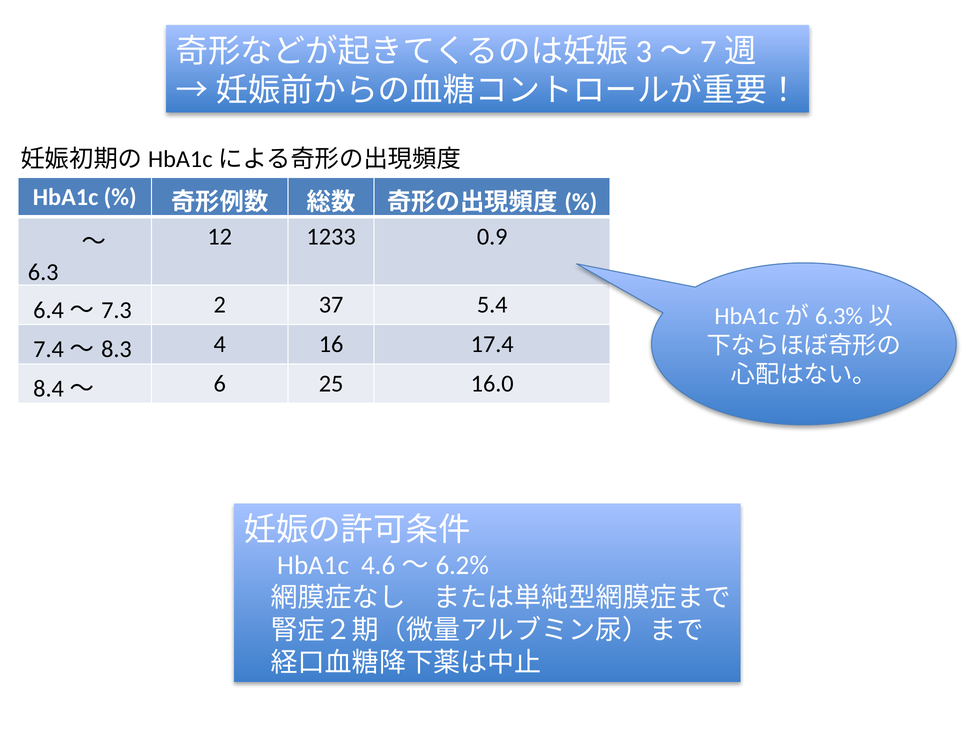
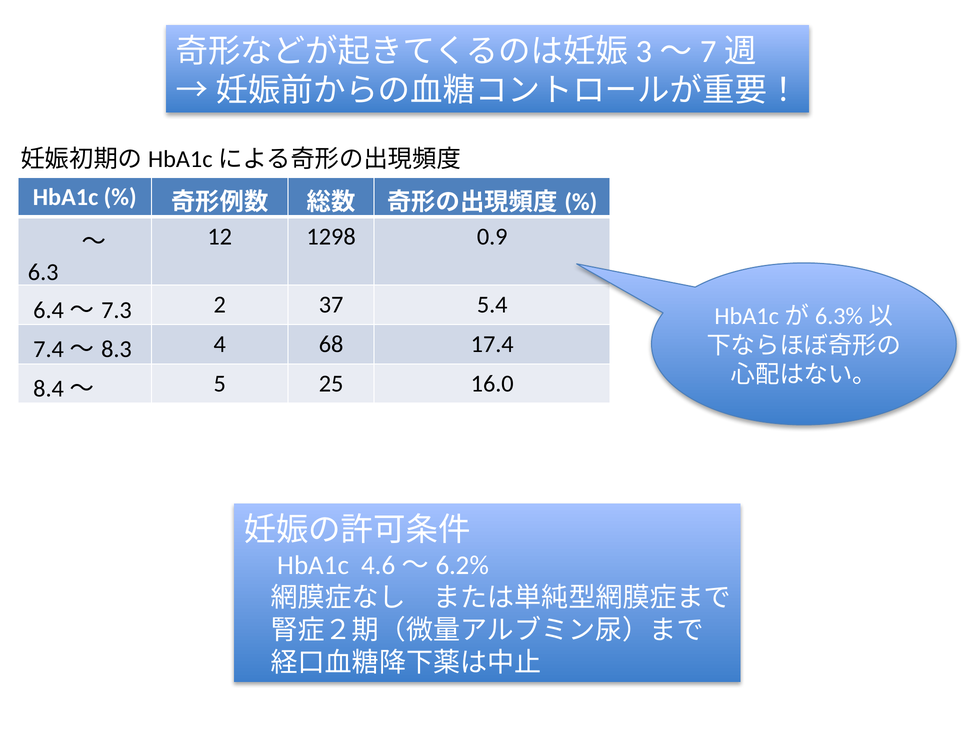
1233: 1233 -> 1298
16: 16 -> 68
6: 6 -> 5
